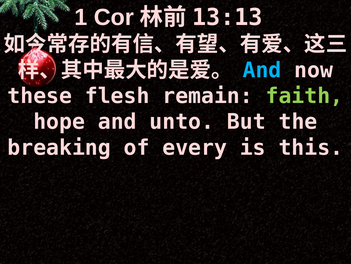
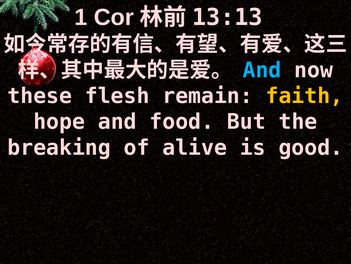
faith colour: light green -> yellow
unto: unto -> food
every: every -> alive
this: this -> good
